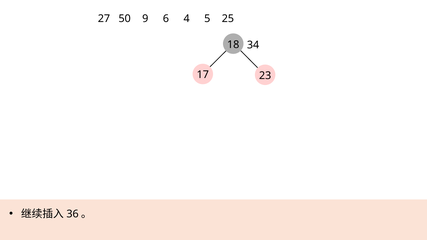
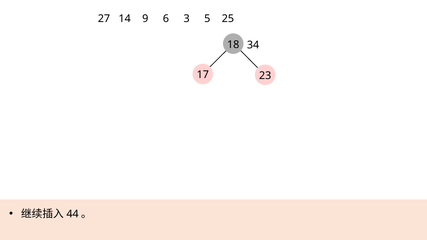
50: 50 -> 14
4: 4 -> 3
36: 36 -> 44
